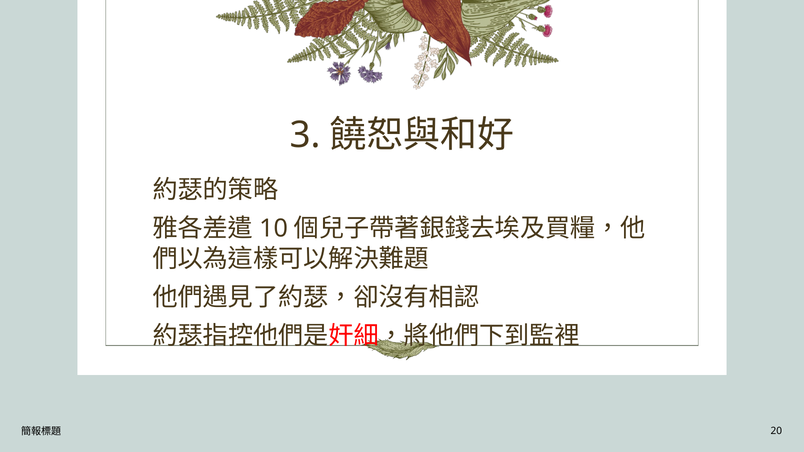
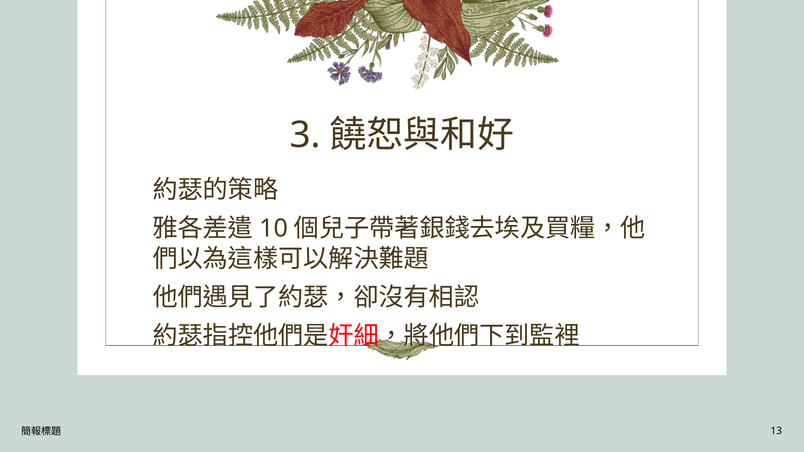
20: 20 -> 13
